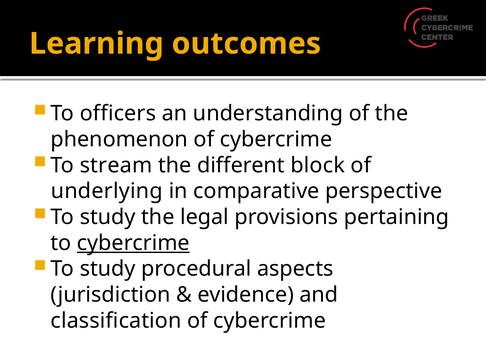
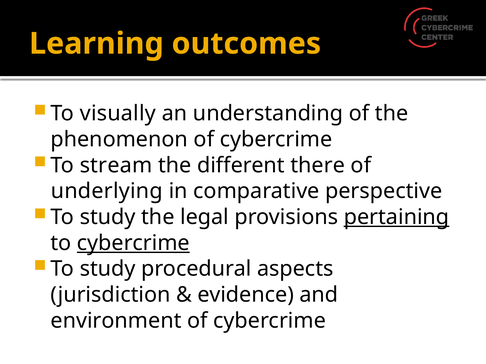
officers: officers -> visually
block: block -> there
pertaining underline: none -> present
classification: classification -> environment
